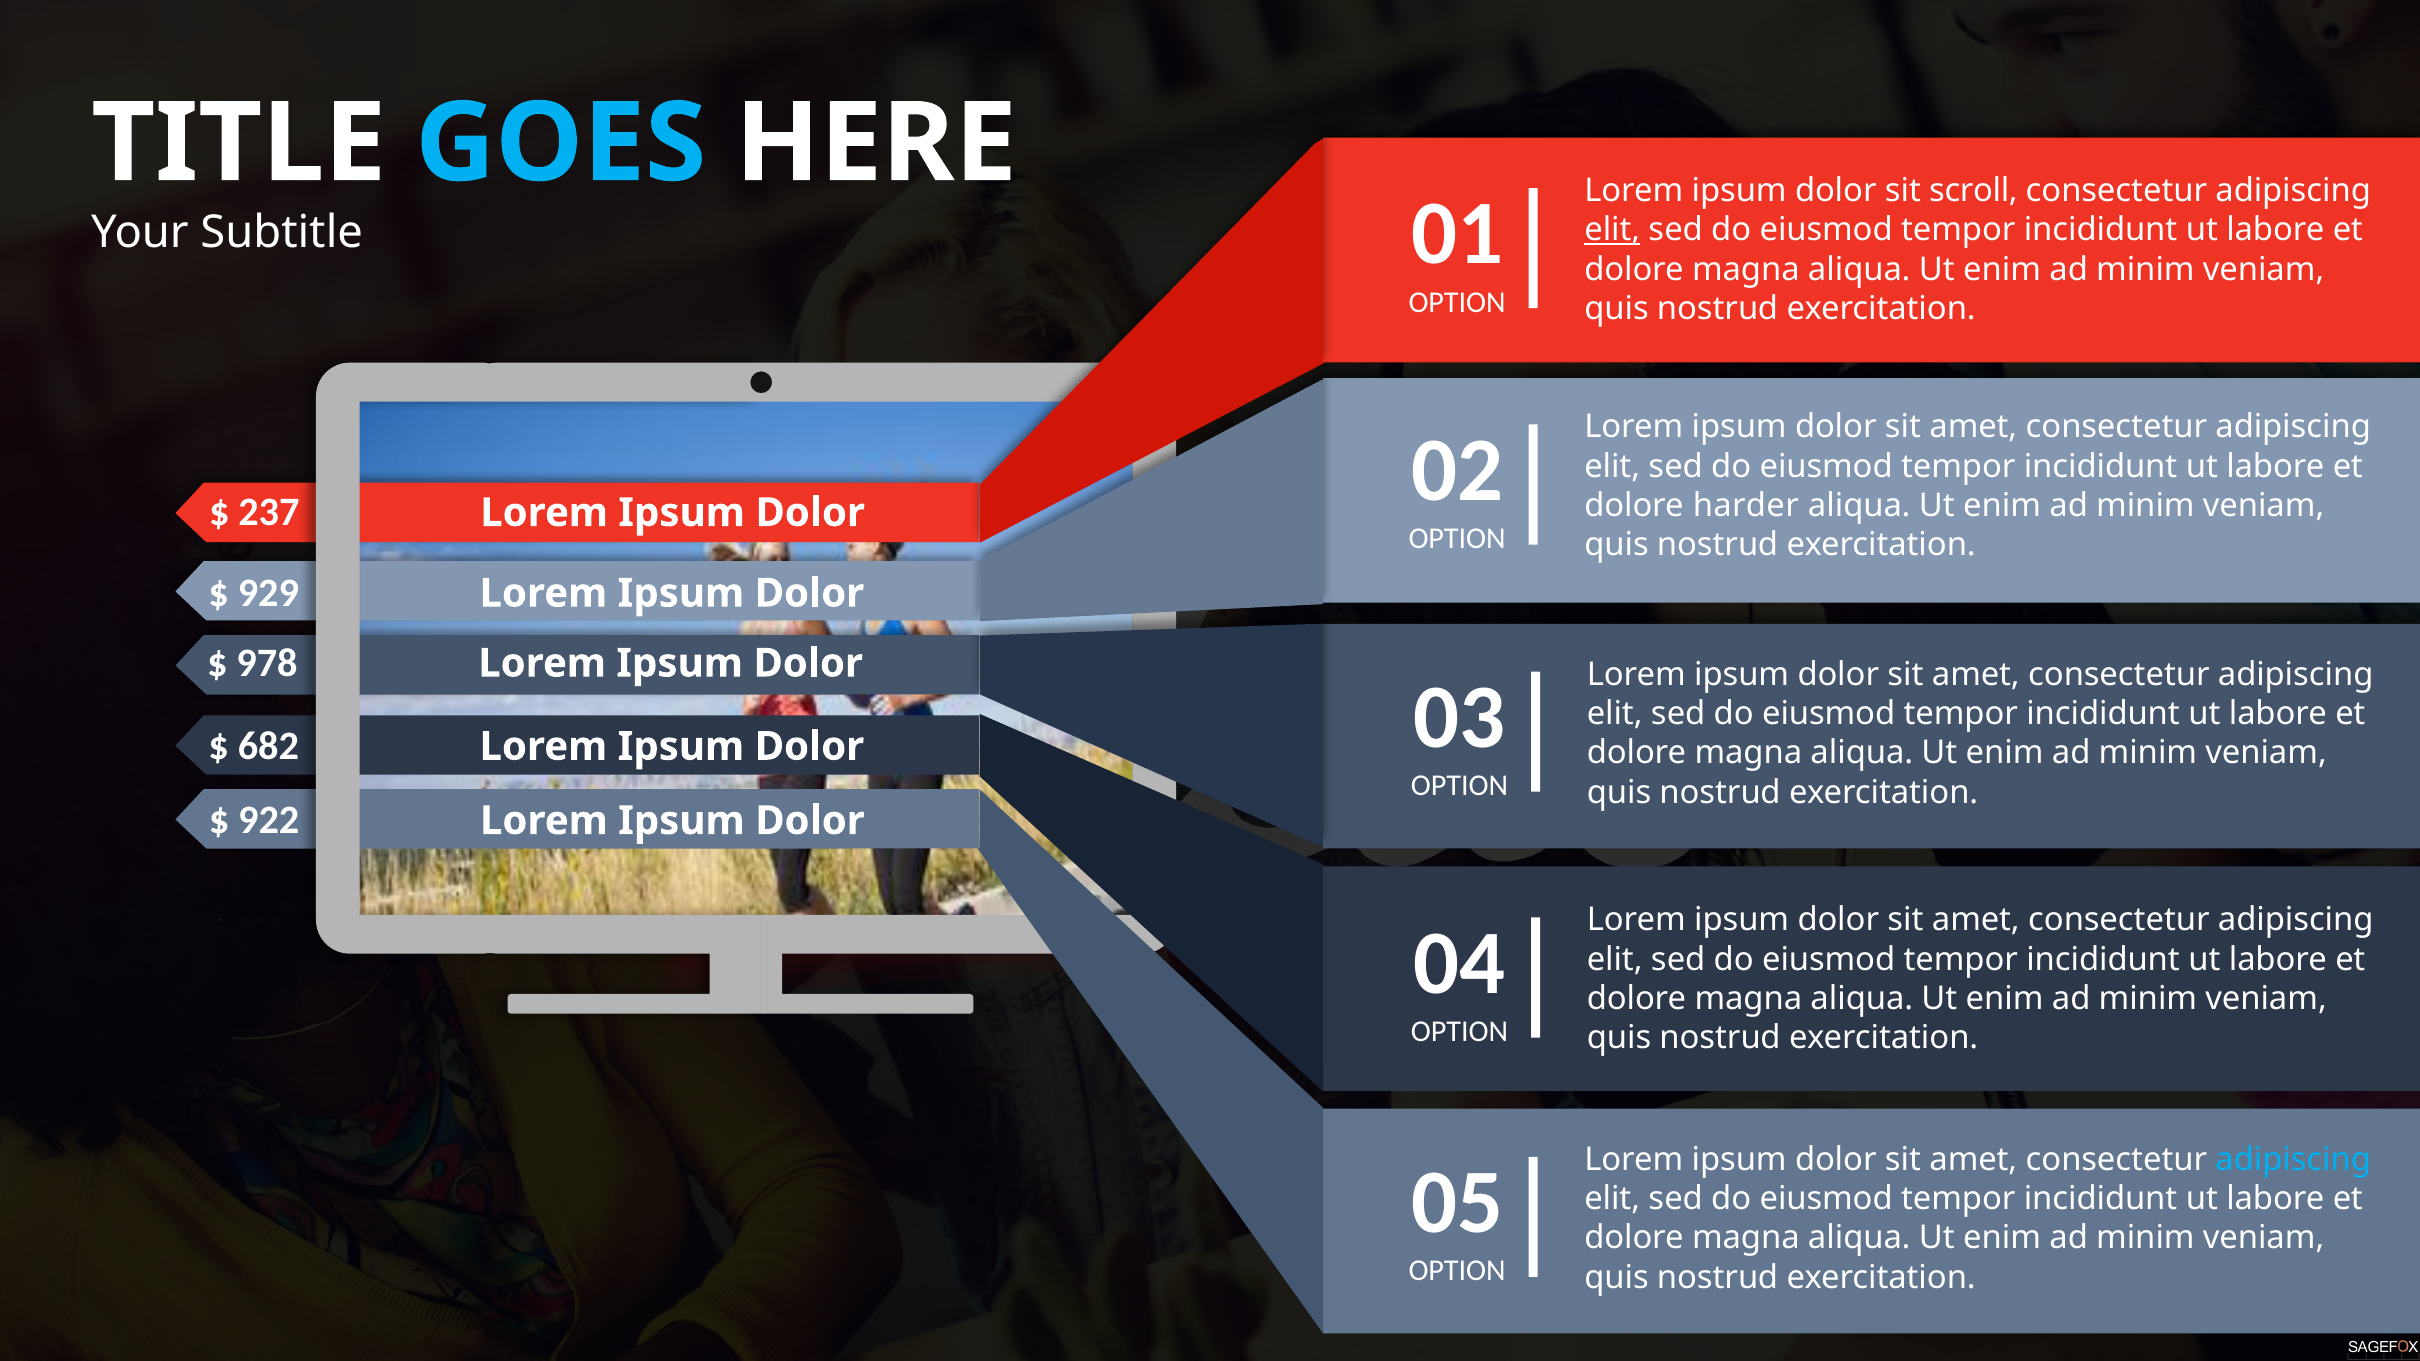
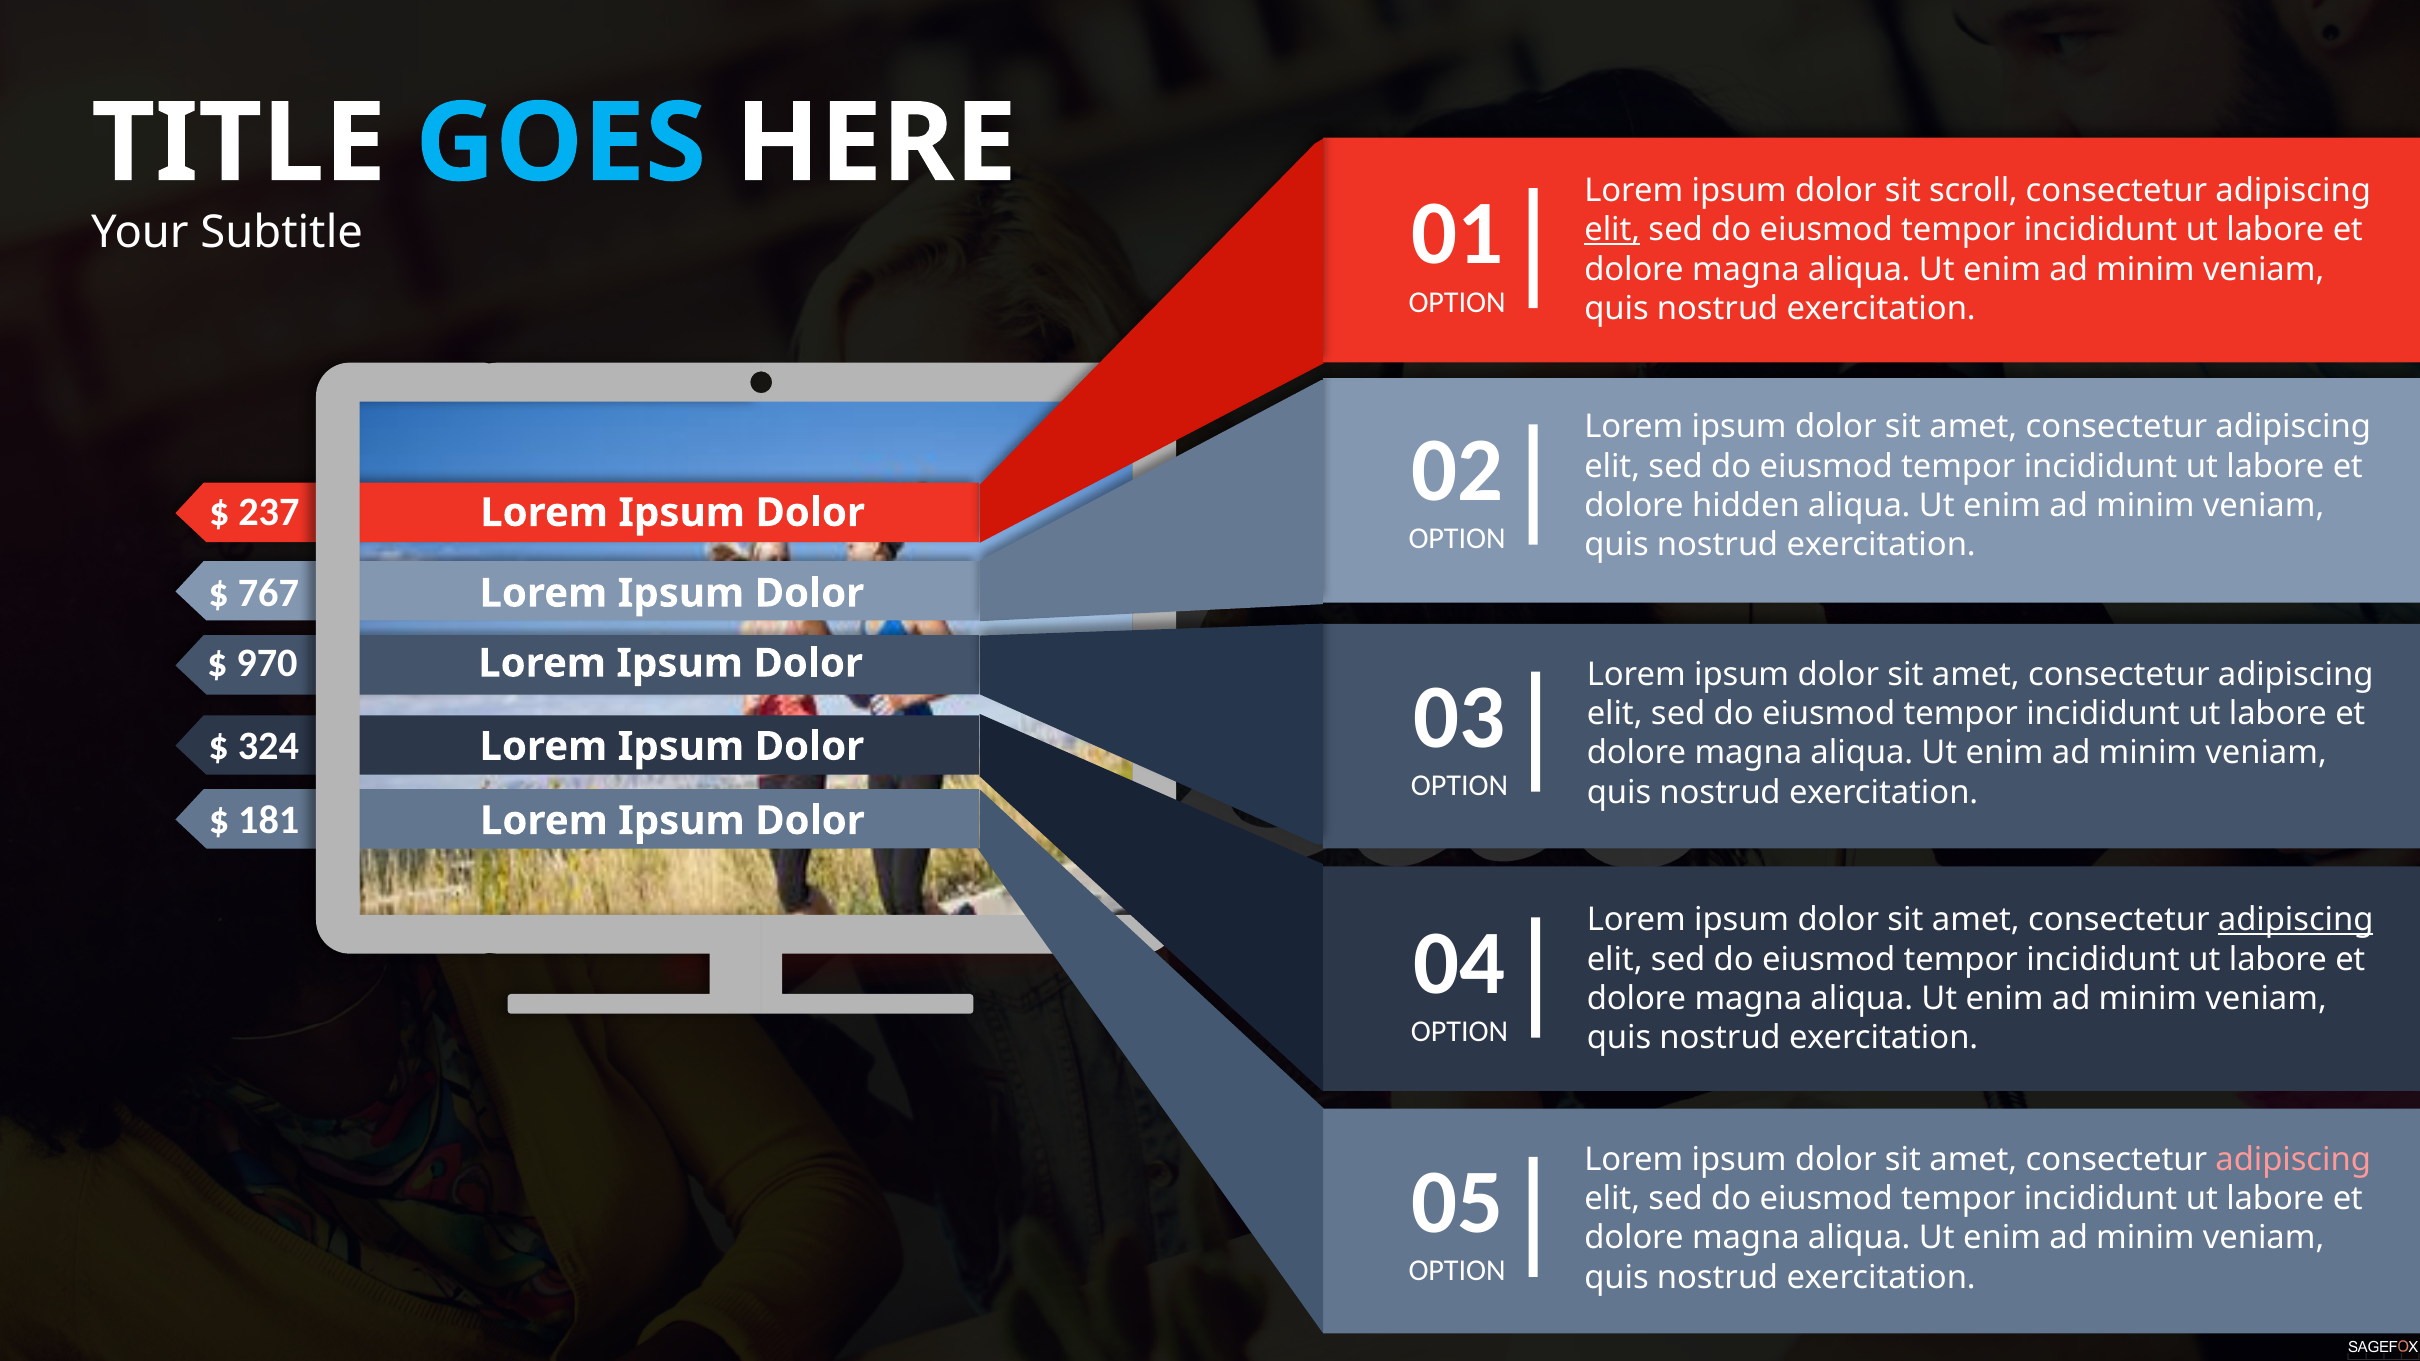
harder: harder -> hidden
929: 929 -> 767
978: 978 -> 970
682: 682 -> 324
922: 922 -> 181
adipiscing at (2296, 920) underline: none -> present
adipiscing at (2293, 1160) colour: light blue -> pink
